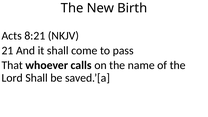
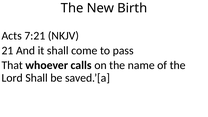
8:21: 8:21 -> 7:21
